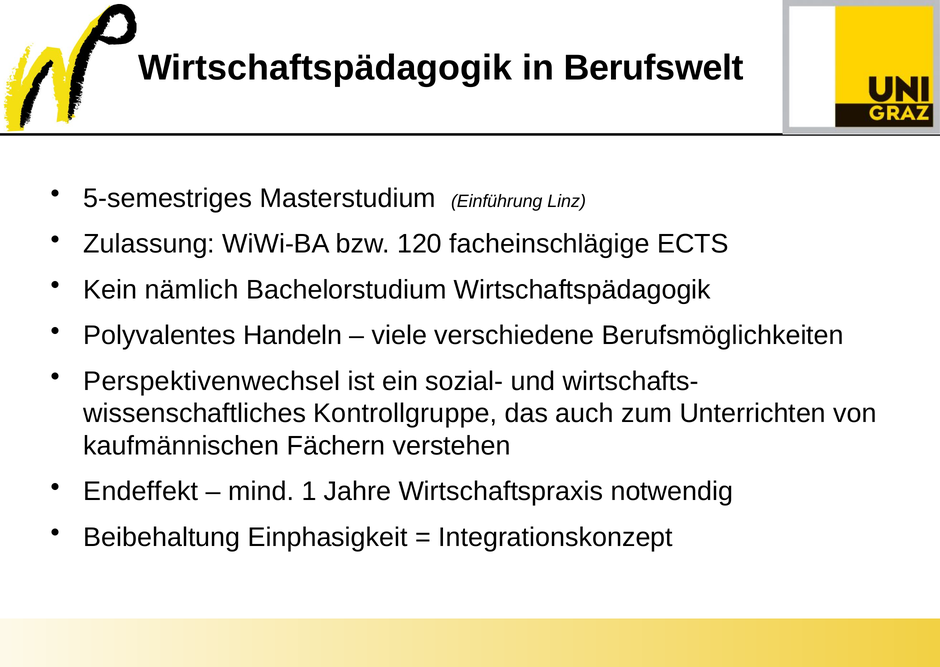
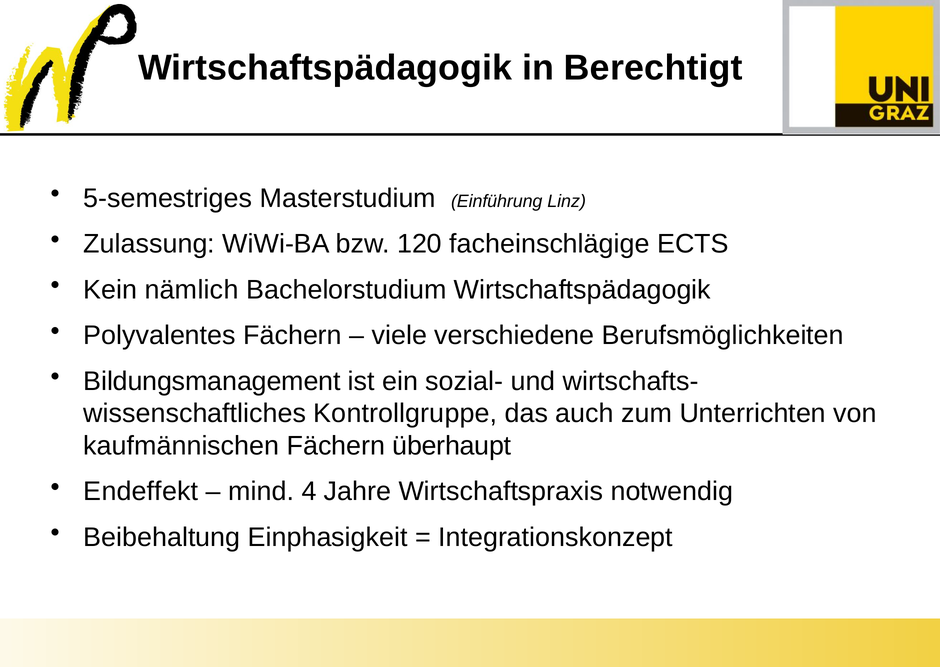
Berufswelt: Berufswelt -> Berechtigt
Polyvalentes Handeln: Handeln -> Fächern
Perspektivenwechsel: Perspektivenwechsel -> Bildungsmanagement
verstehen: verstehen -> überhaupt
1: 1 -> 4
